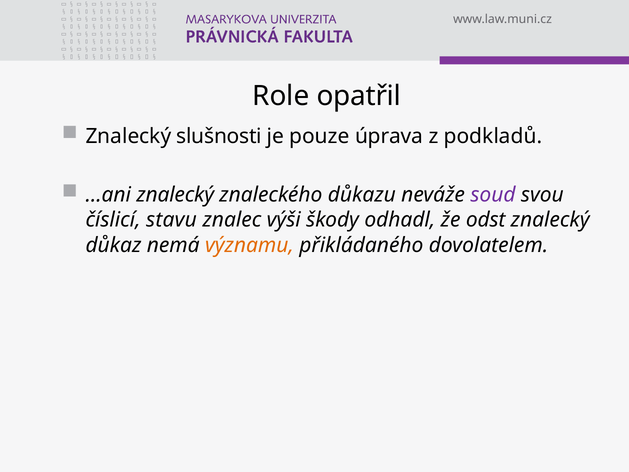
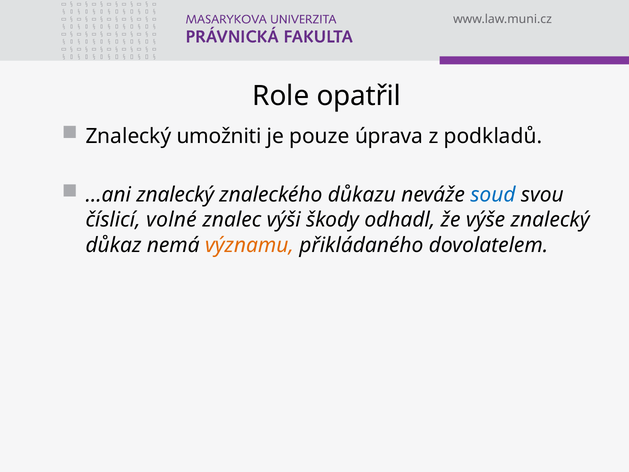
slušnosti: slušnosti -> umožniti
soud colour: purple -> blue
stavu: stavu -> volné
odst: odst -> výše
